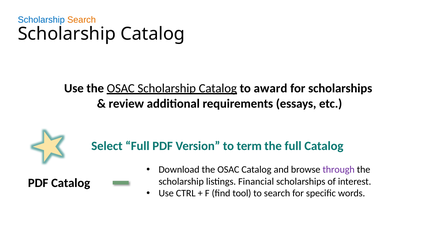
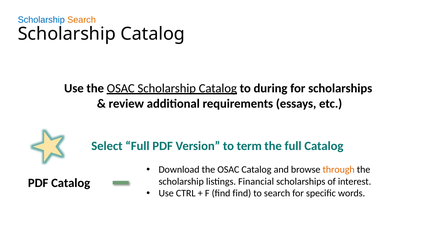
award: award -> during
through colour: purple -> orange
find tool: tool -> find
